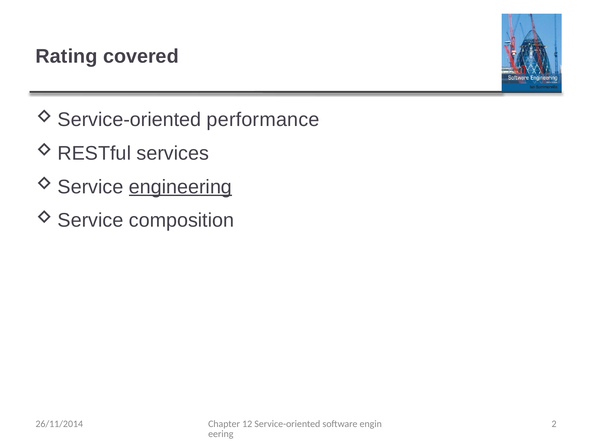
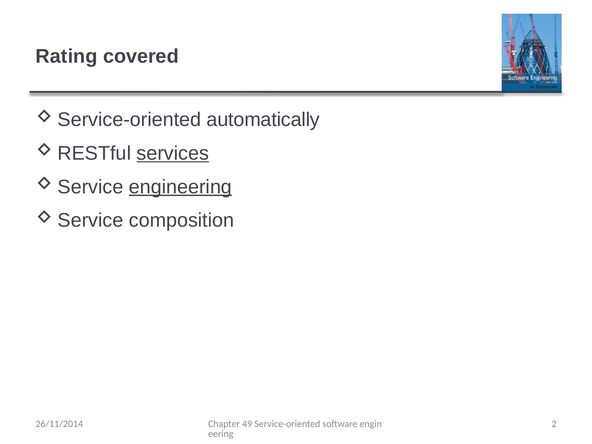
performance: performance -> automatically
services underline: none -> present
12: 12 -> 49
